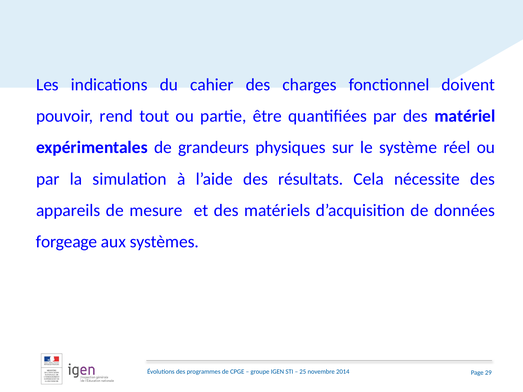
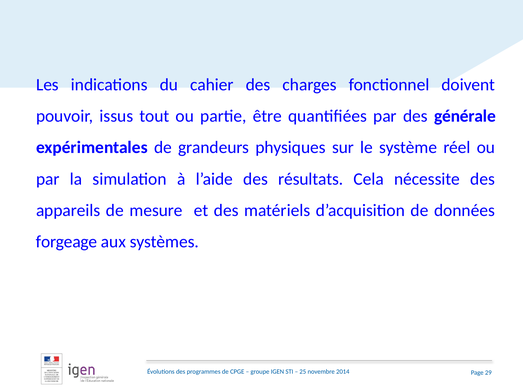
rend: rend -> issus
matériel: matériel -> générale
